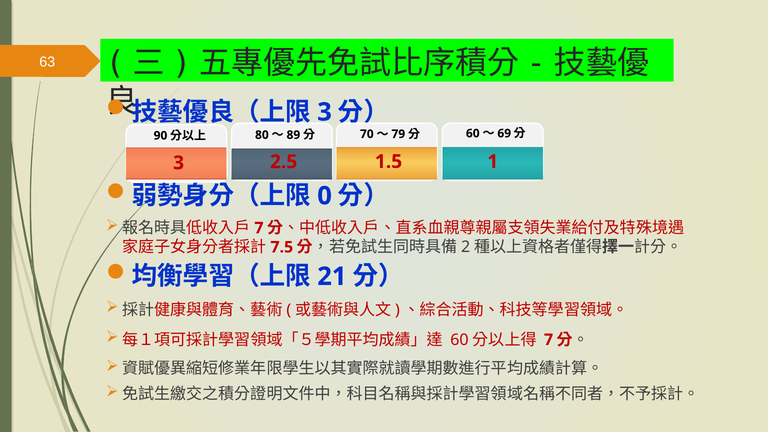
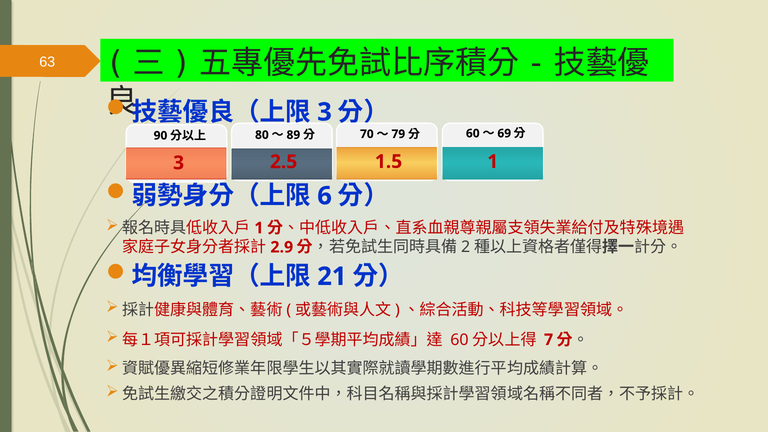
0: 0 -> 6
7 at (259, 228): 7 -> 1
7.5: 7.5 -> 2.9
